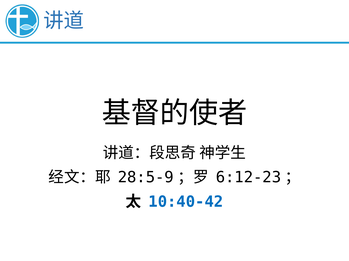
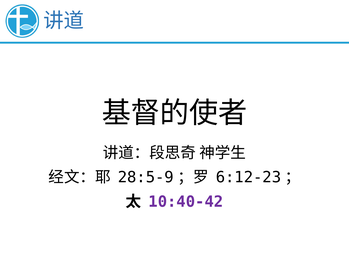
10:40-42 colour: blue -> purple
